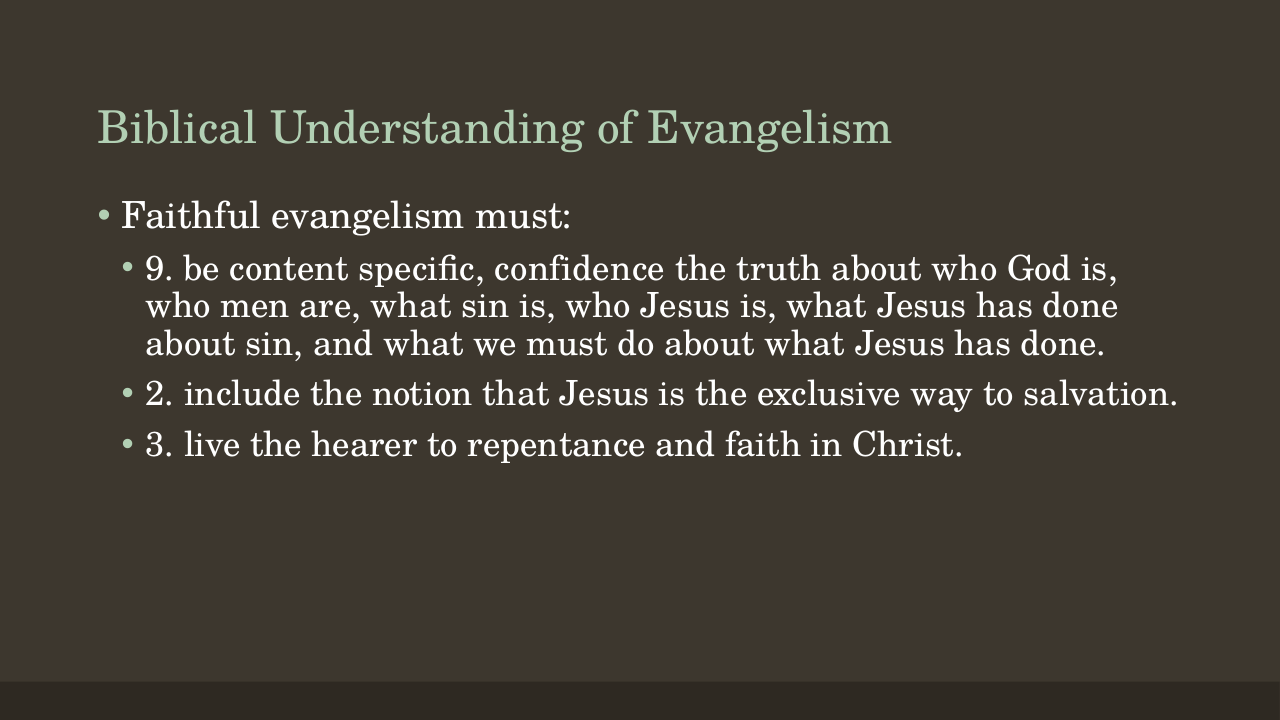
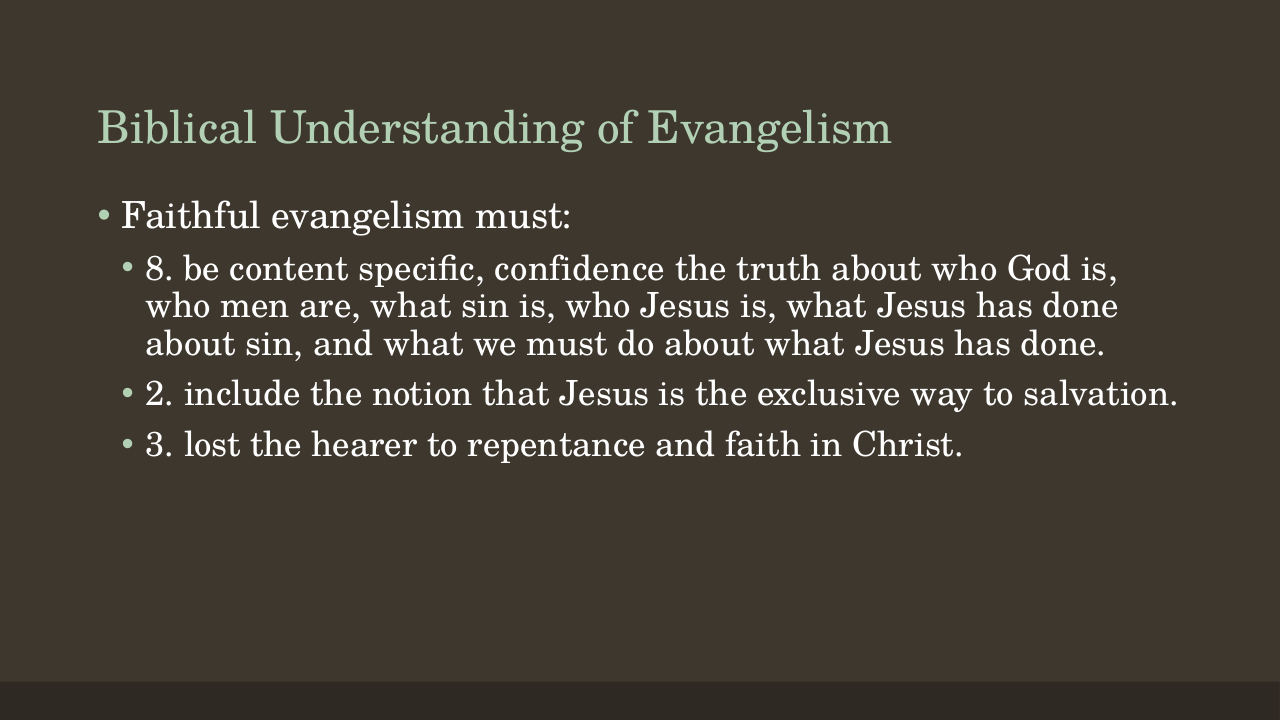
9: 9 -> 8
live: live -> lost
